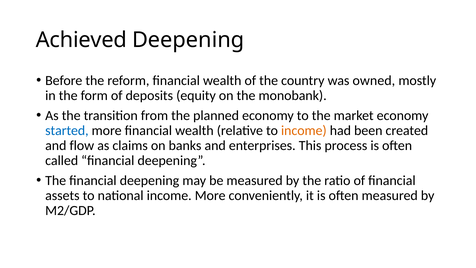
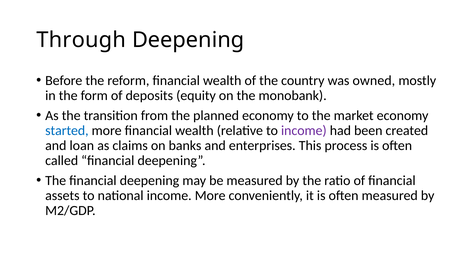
Achieved: Achieved -> Through
income at (304, 130) colour: orange -> purple
flow: flow -> loan
